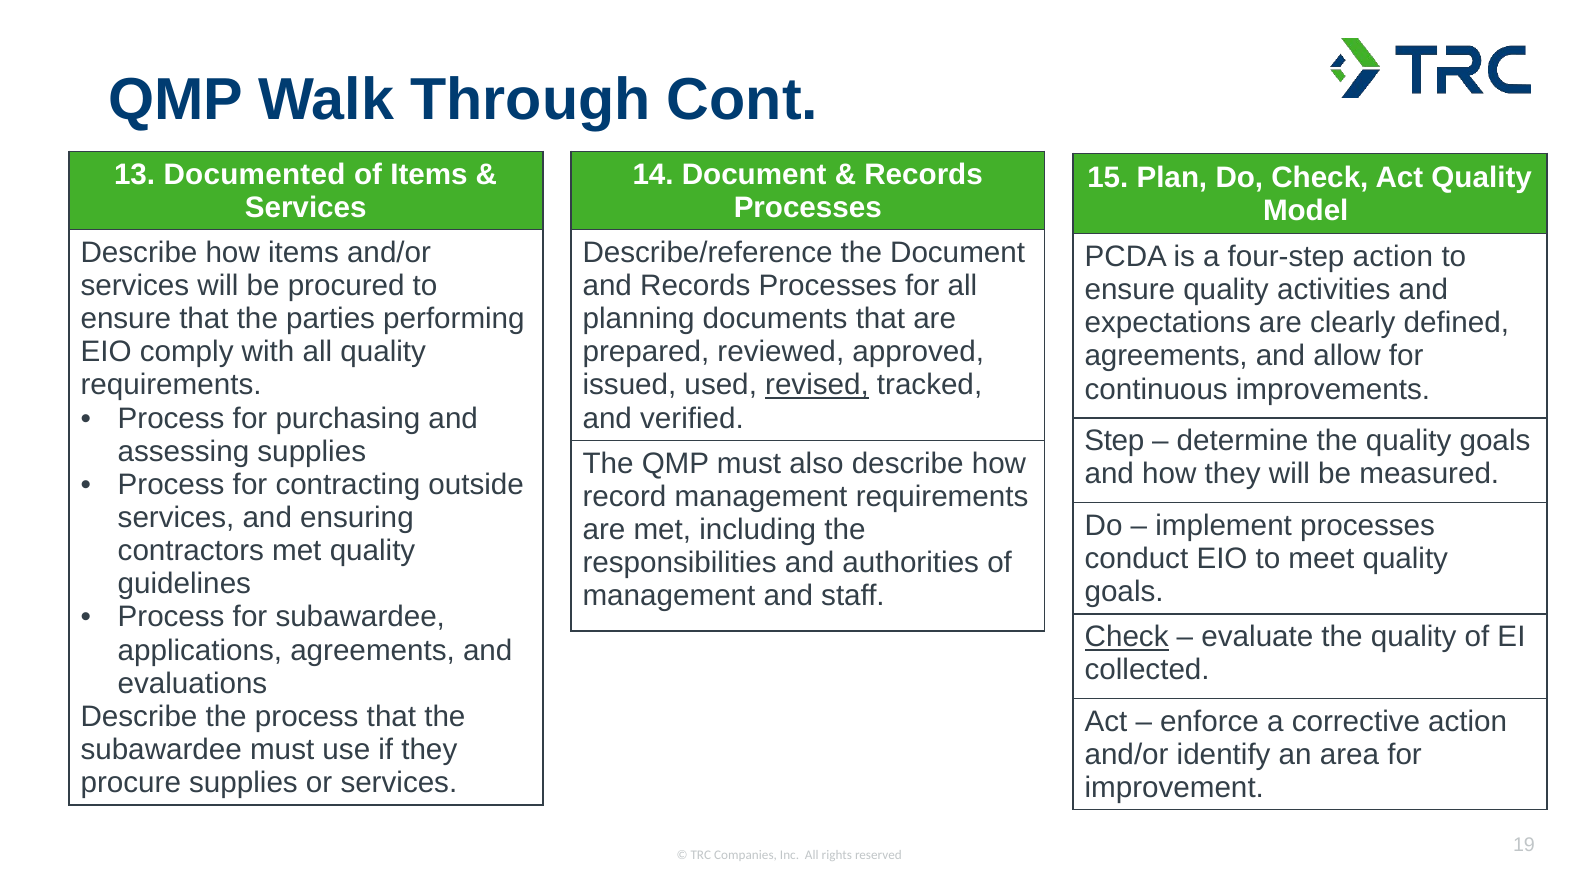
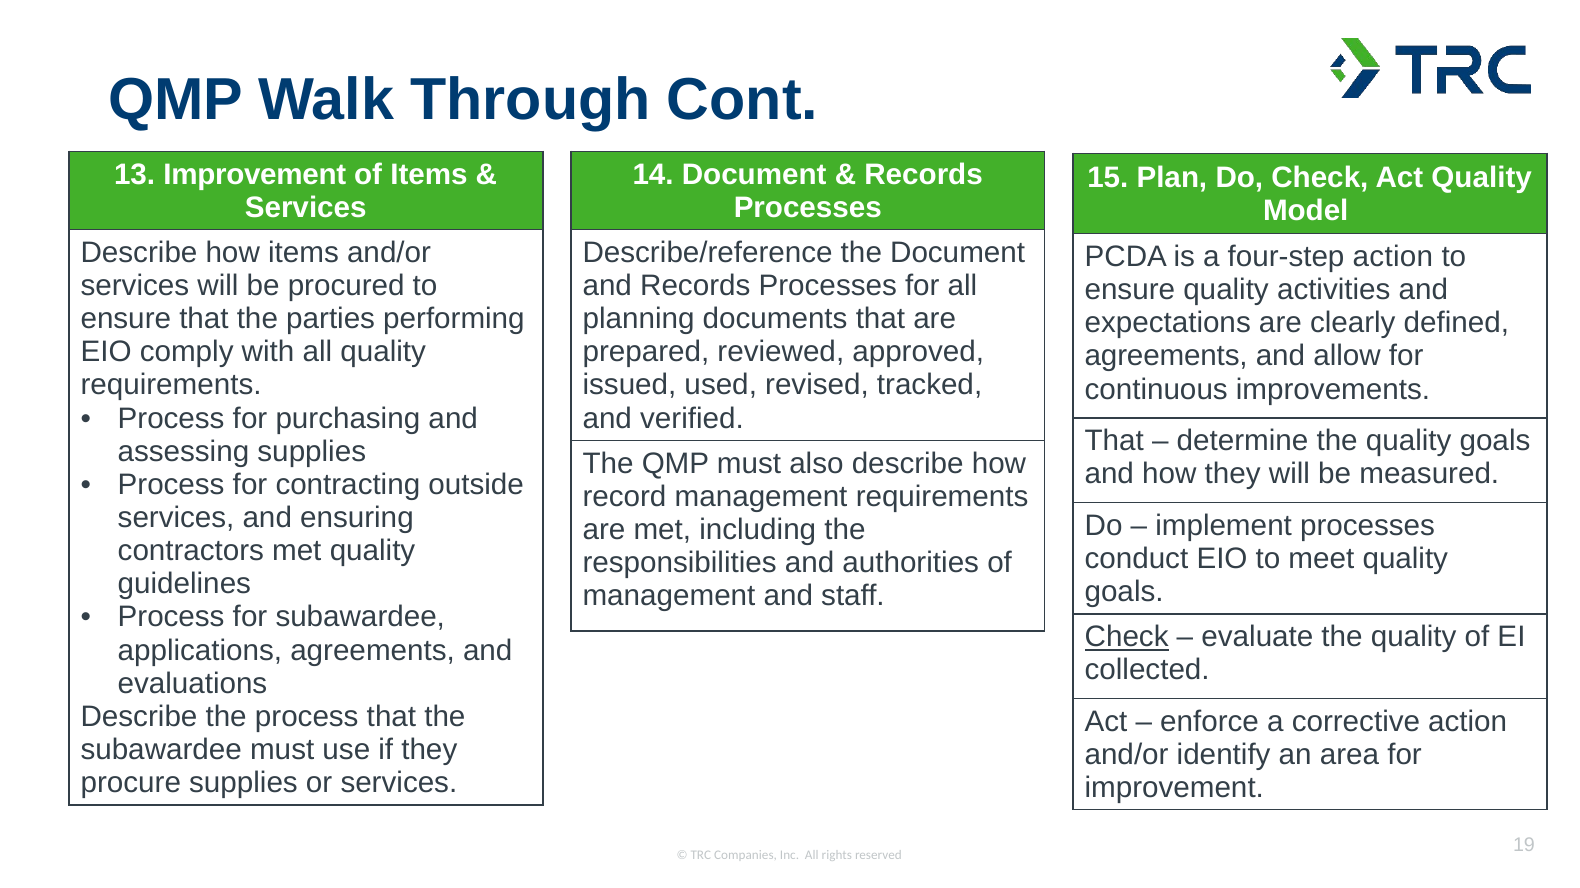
13 Documented: Documented -> Improvement
revised underline: present -> none
Step at (1114, 441): Step -> That
